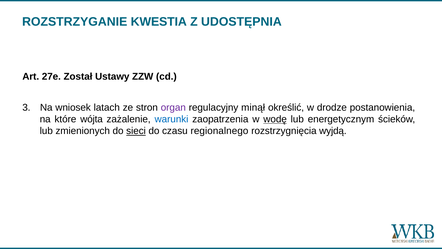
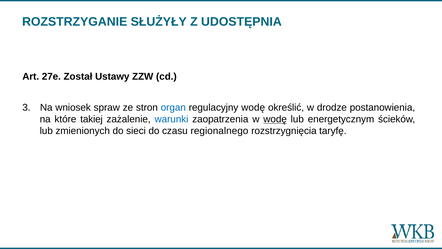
KWESTIA: KWESTIA -> SŁUŻYŁY
latach: latach -> spraw
organ colour: purple -> blue
regulacyjny minął: minął -> wodę
wójta: wójta -> takiej
sieci underline: present -> none
wyjdą: wyjdą -> taryfę
